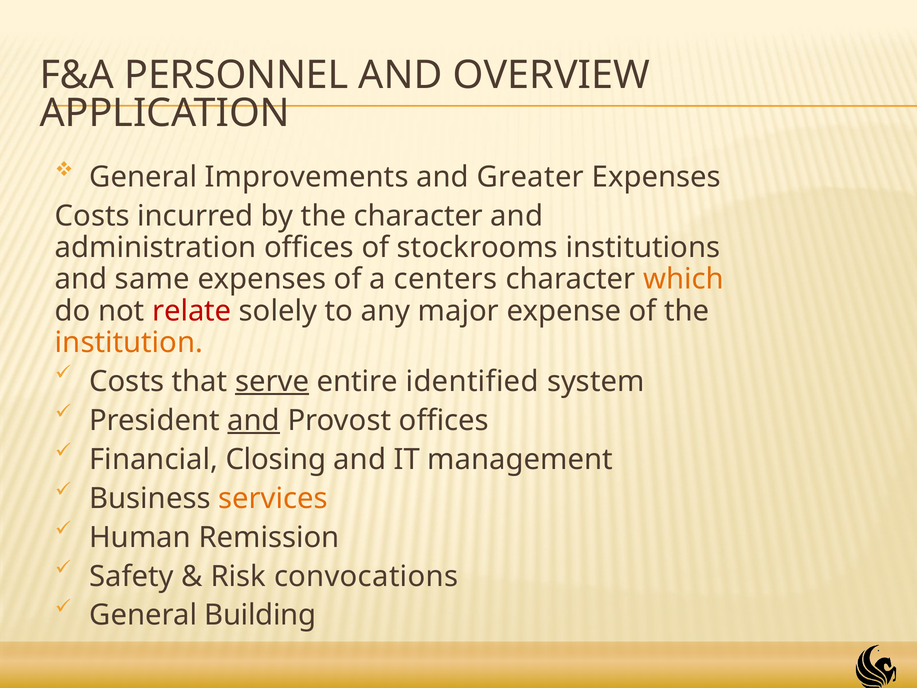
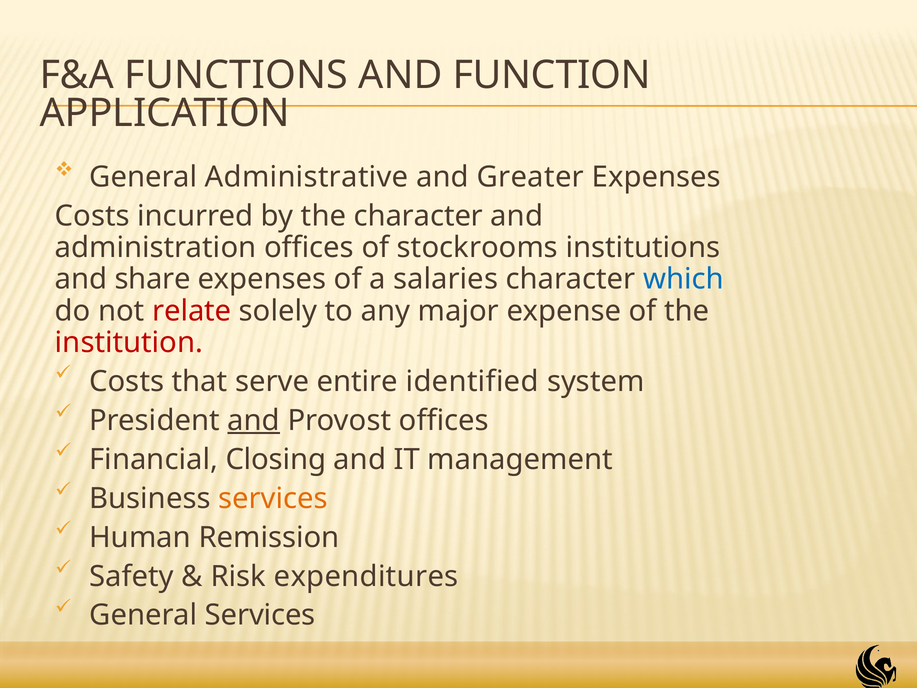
PERSONNEL: PERSONNEL -> FUNCTIONS
OVERVIEW: OVERVIEW -> FUNCTION
Improvements: Improvements -> Administrative
same: same -> share
centers: centers -> salaries
which colour: orange -> blue
institution colour: orange -> red
serve underline: present -> none
convocations: convocations -> expenditures
General Building: Building -> Services
